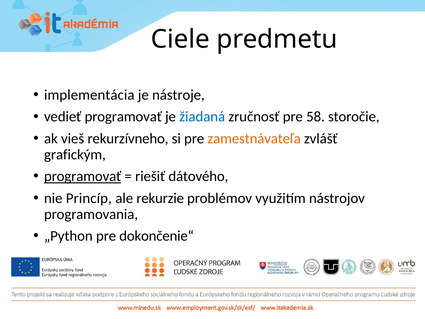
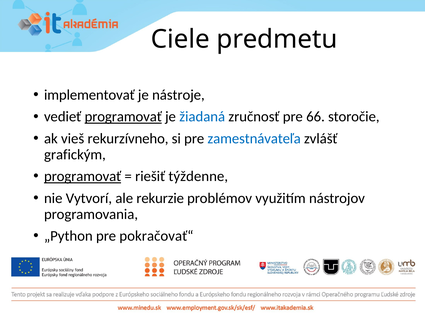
implementácia: implementácia -> implementovať
programovať at (123, 117) underline: none -> present
58: 58 -> 66
zamestnávateľa colour: orange -> blue
dátového: dátového -> týždenne
Princíp: Princíp -> Vytvorí
dokončenie“: dokončenie“ -> pokračovať“
